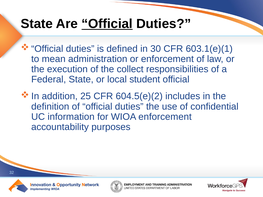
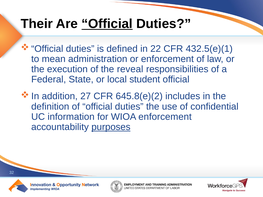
State at (37, 24): State -> Their
30: 30 -> 22
603.1(e)(1: 603.1(e)(1 -> 432.5(e)(1
collect: collect -> reveal
25: 25 -> 27
604.5(e)(2: 604.5(e)(2 -> 645.8(e)(2
purposes underline: none -> present
